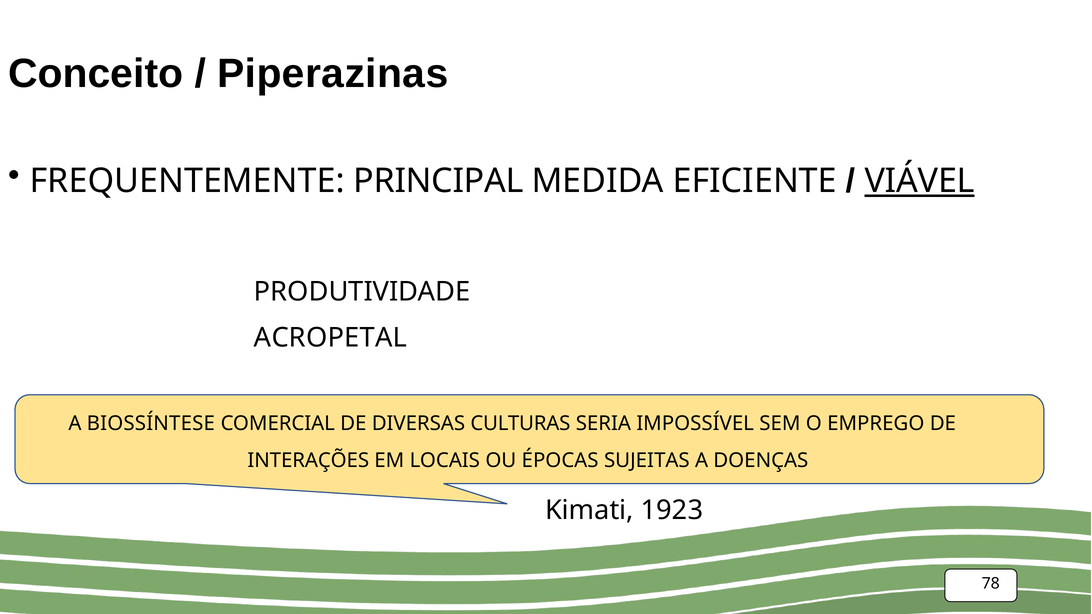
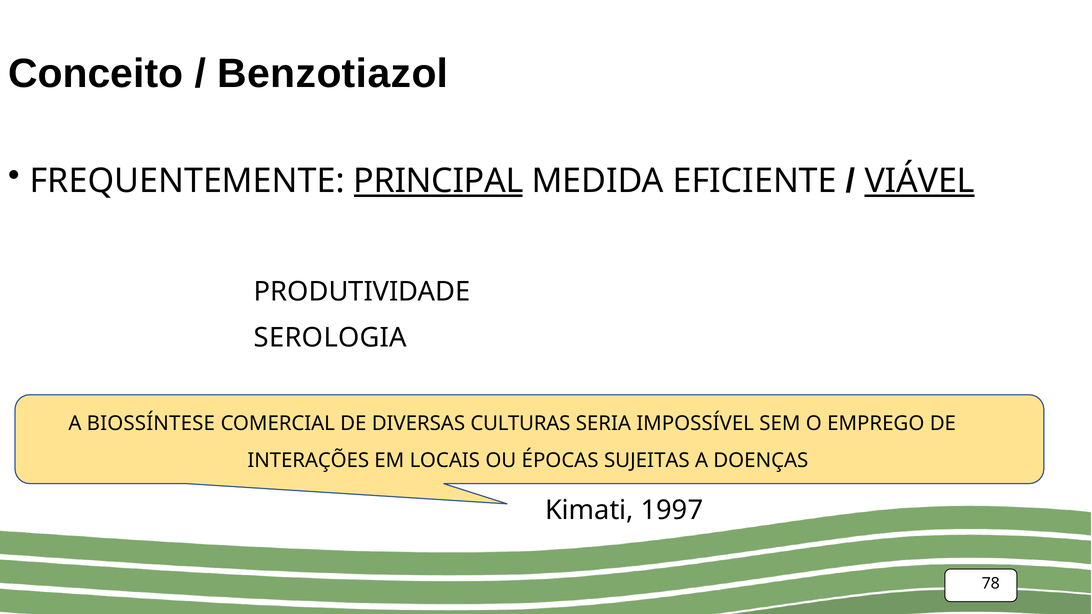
Piperazinas: Piperazinas -> Benzotiazol
PRINCIPAL underline: none -> present
ACROPETAL: ACROPETAL -> SEROLOGIA
1923: 1923 -> 1997
